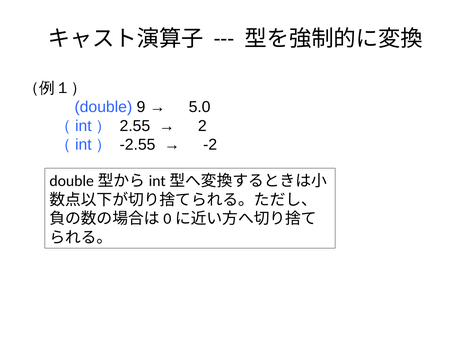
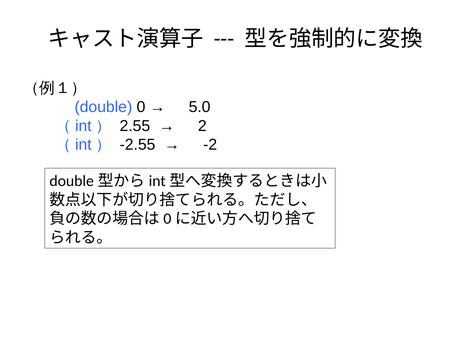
9: 9 -> 0
